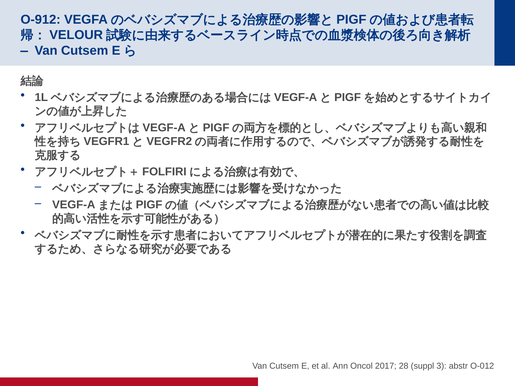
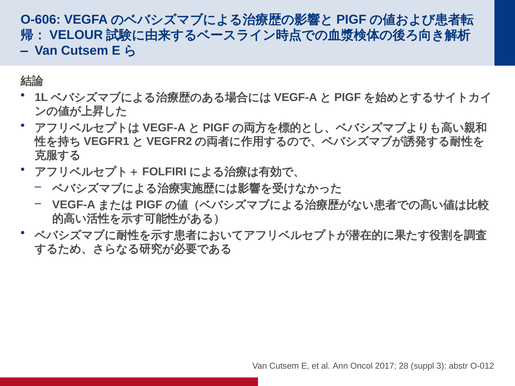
O-912: O-912 -> O-606
